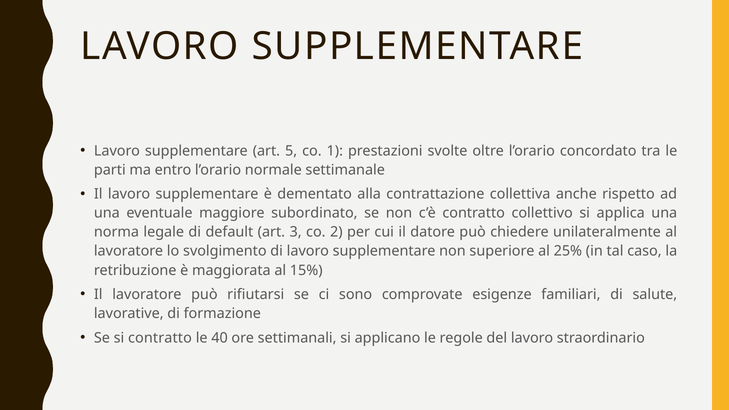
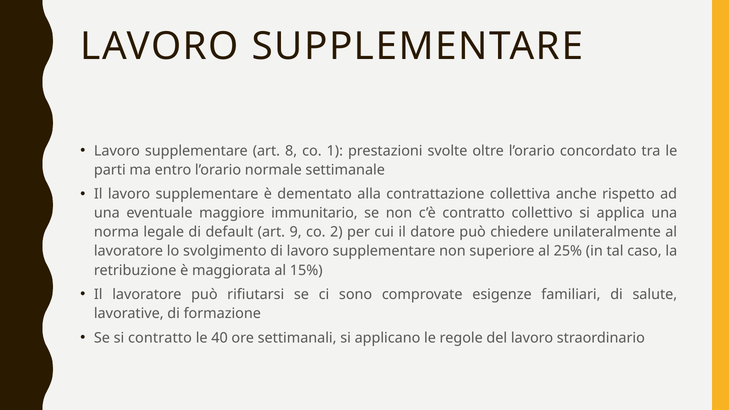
5: 5 -> 8
subordinato: subordinato -> immunitario
3: 3 -> 9
